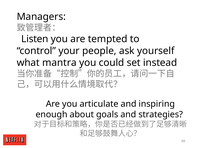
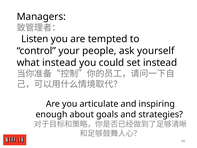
what mantra: mantra -> instead
